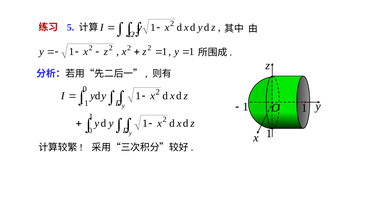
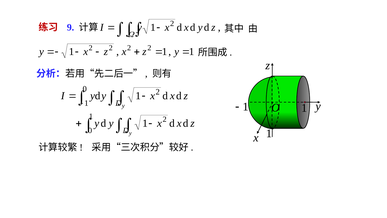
5: 5 -> 9
